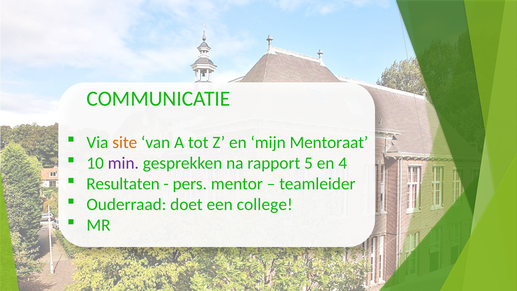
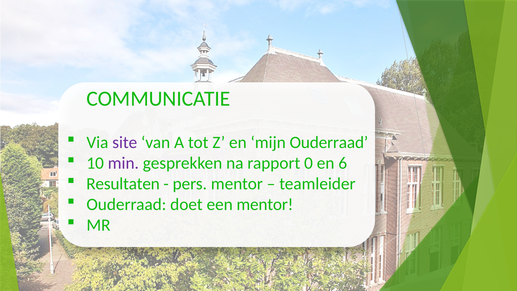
site colour: orange -> purple
mijn Mentoraat: Mentoraat -> Ouderraad
5: 5 -> 0
4: 4 -> 6
een college: college -> mentor
